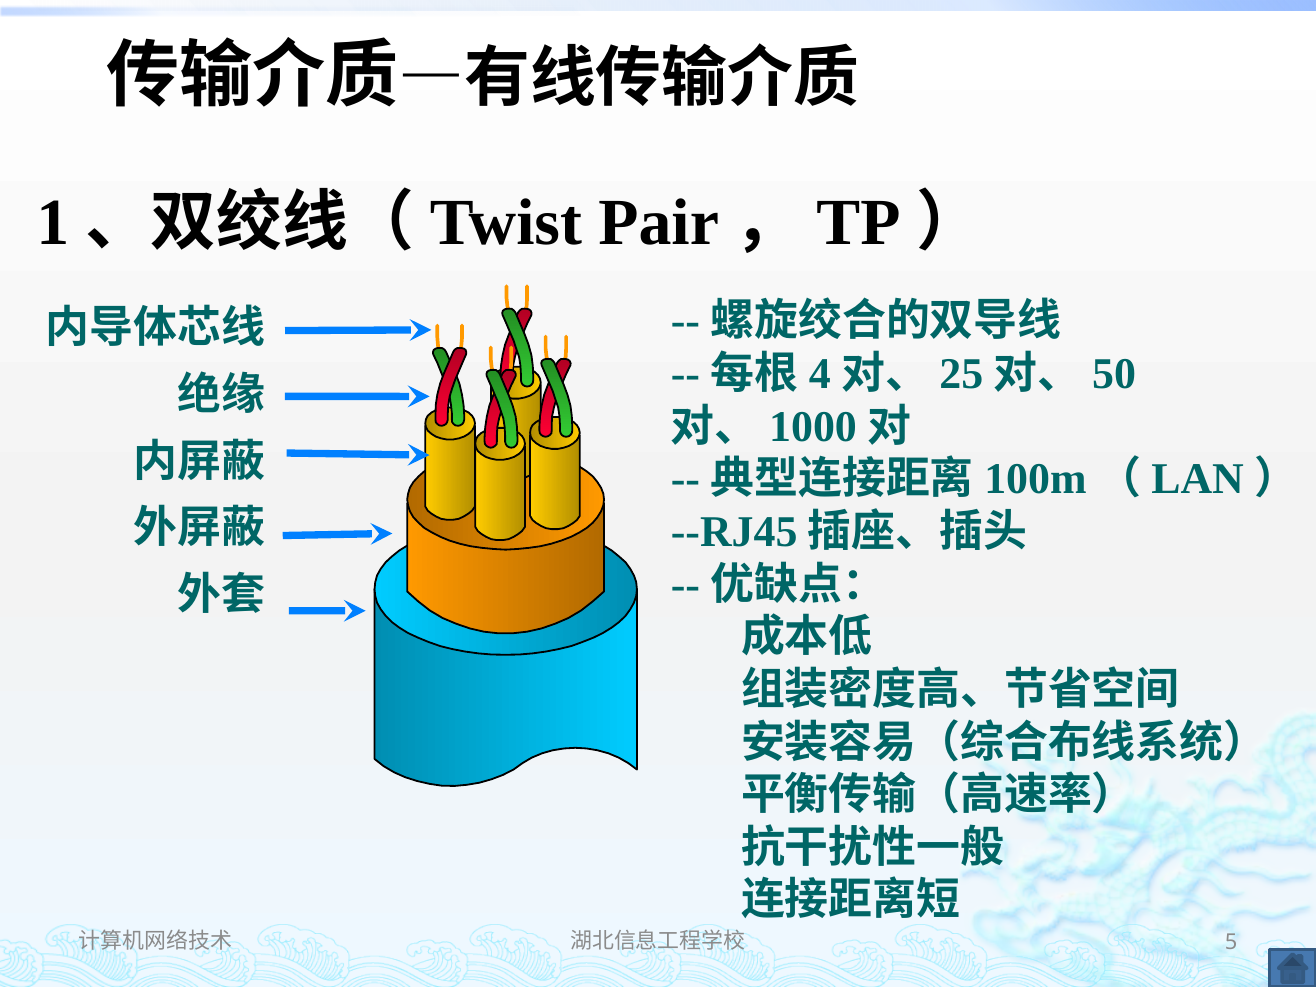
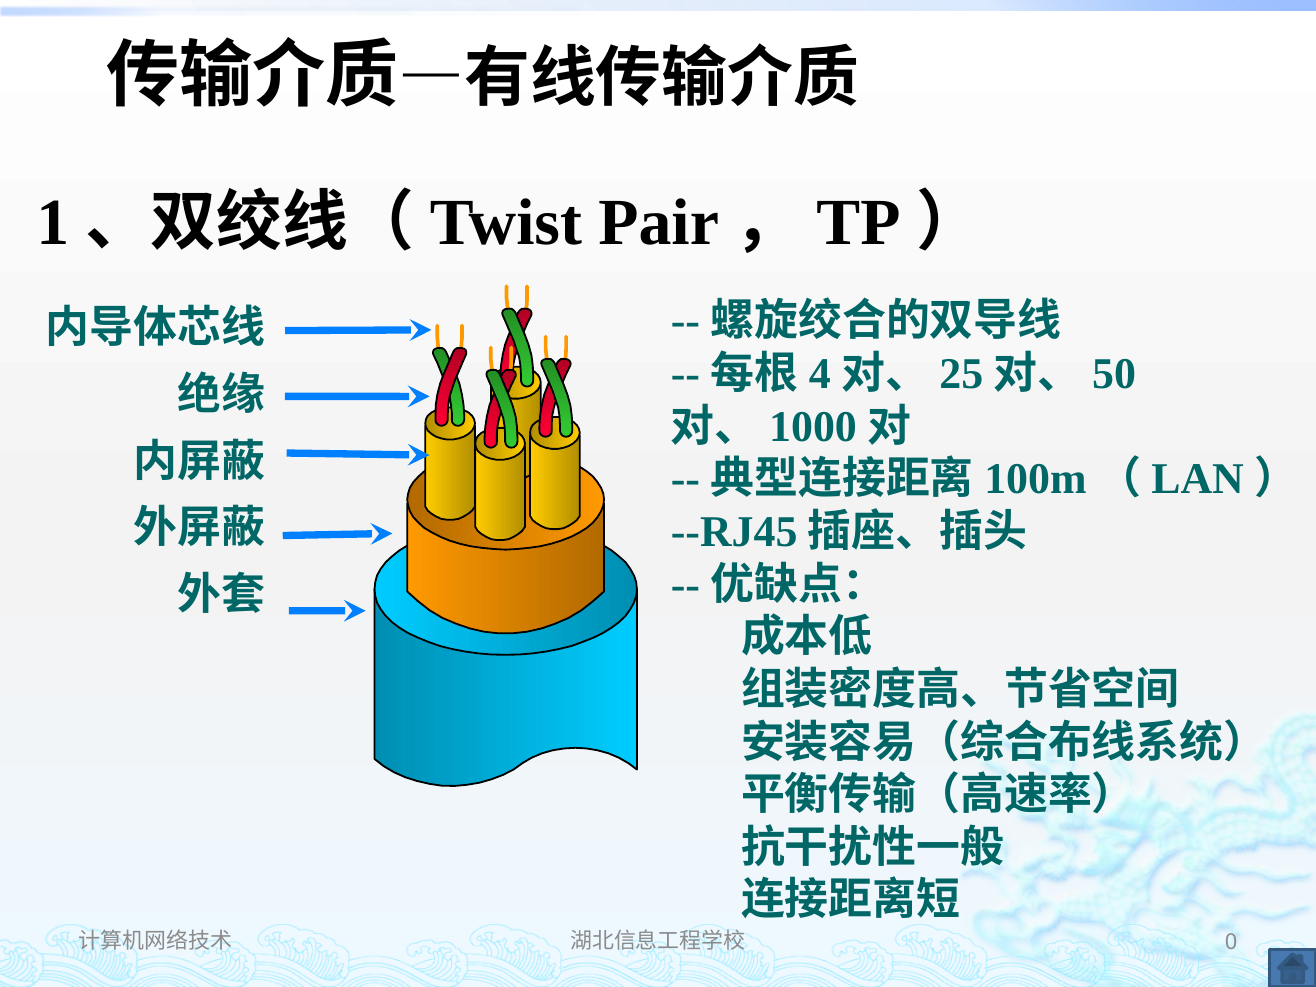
5: 5 -> 0
